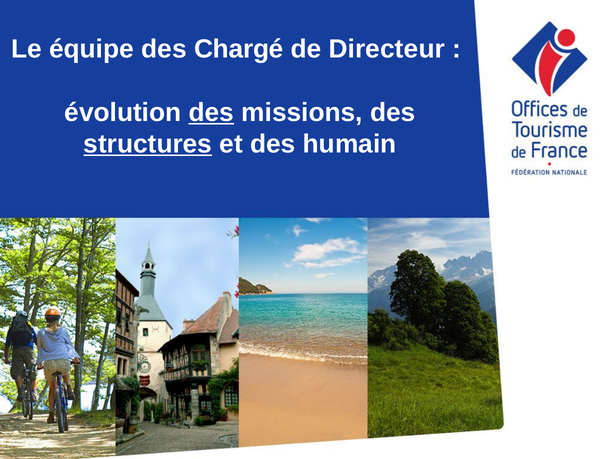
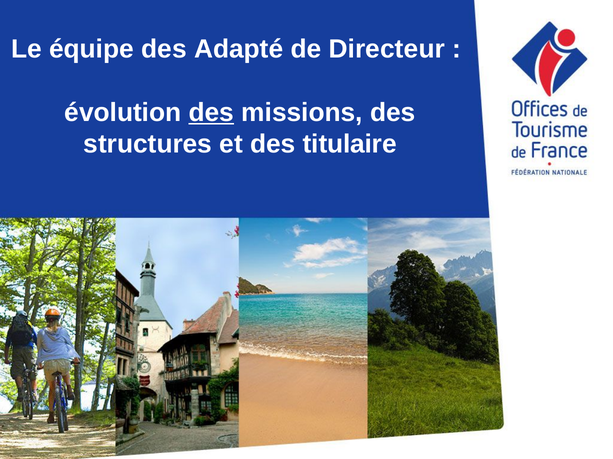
Chargé: Chargé -> Adapté
structures underline: present -> none
humain: humain -> titulaire
